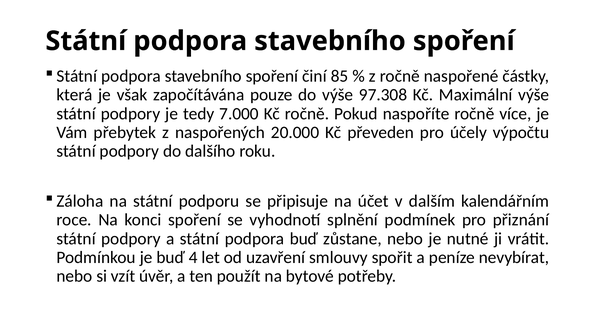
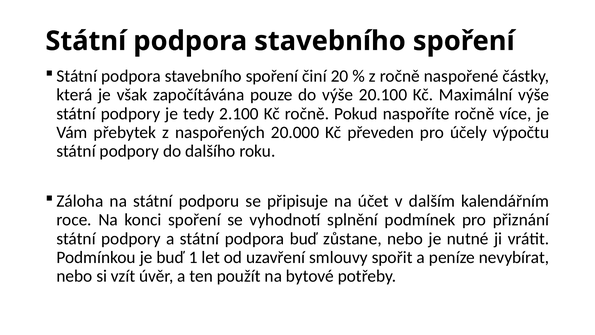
85: 85 -> 20
97.308: 97.308 -> 20.100
7.000: 7.000 -> 2.100
4: 4 -> 1
